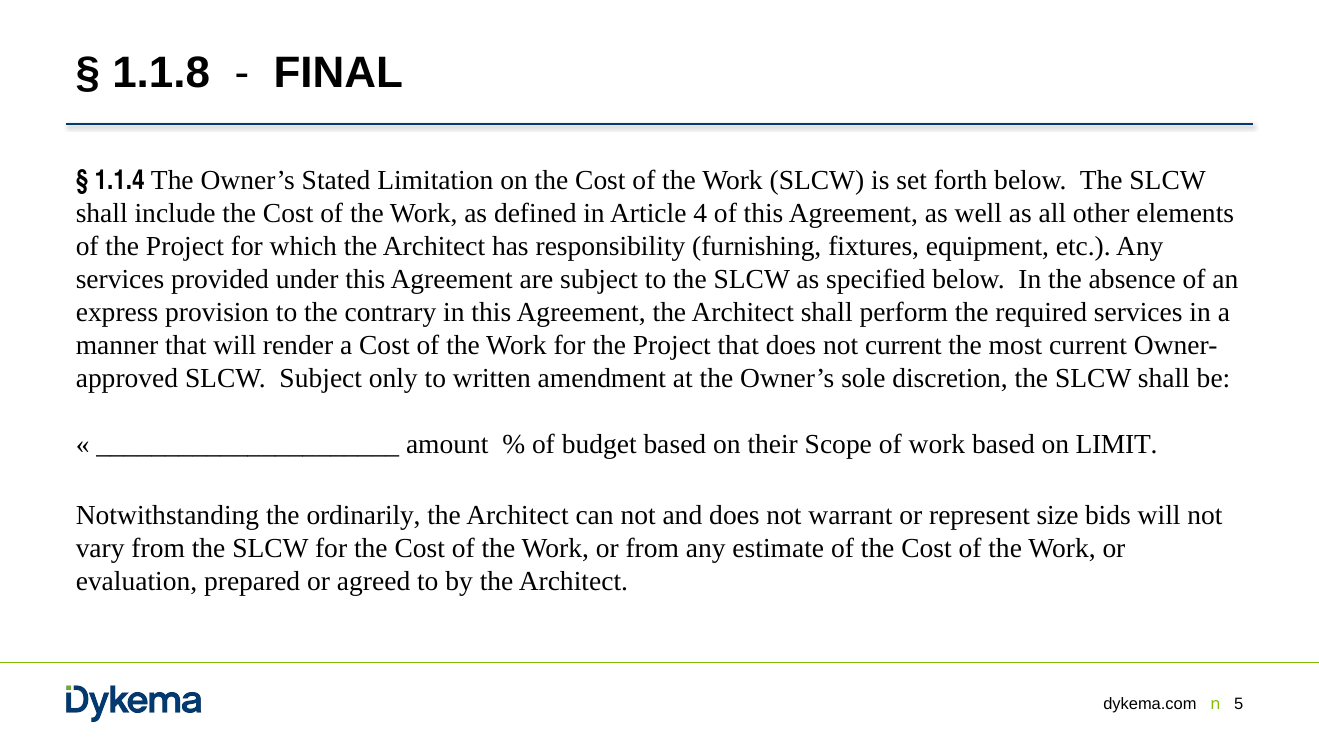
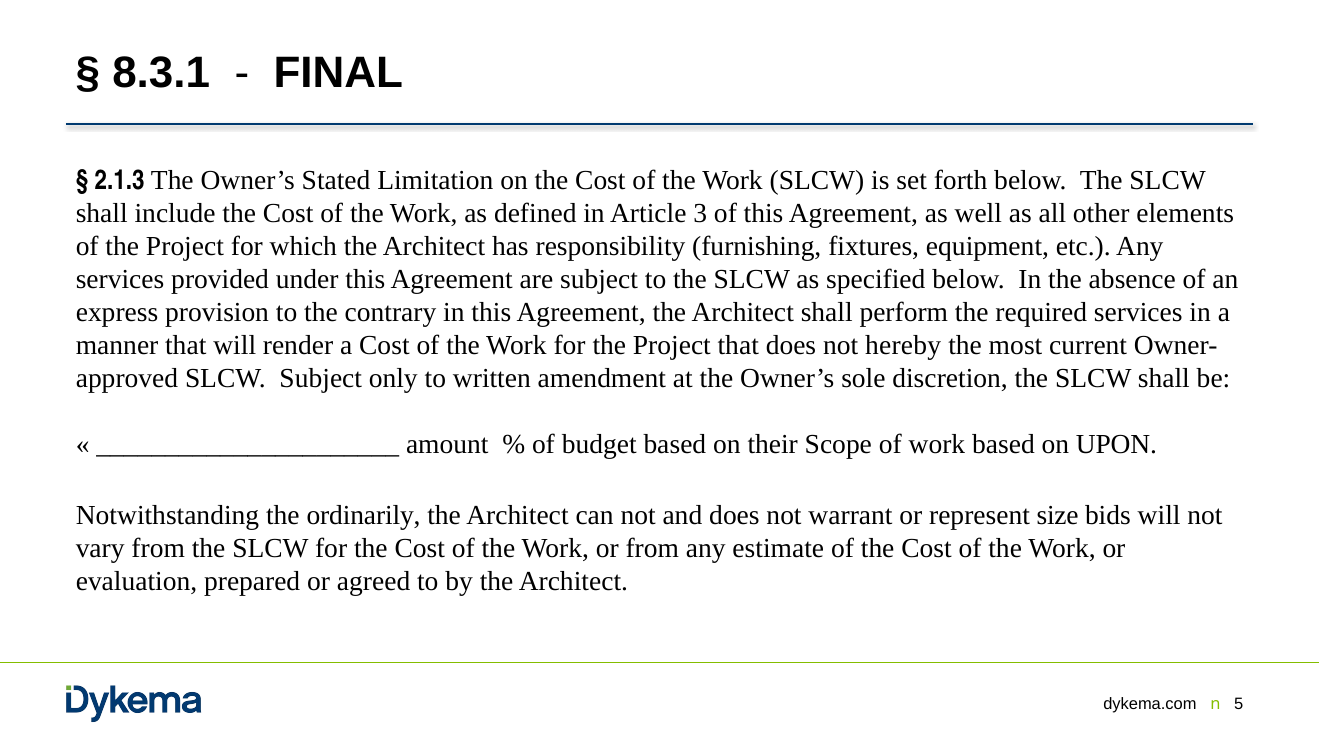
1.1.8: 1.1.8 -> 8.3.1
1.1.4: 1.1.4 -> 2.1.3
4: 4 -> 3
not current: current -> hereby
LIMIT: LIMIT -> UPON
